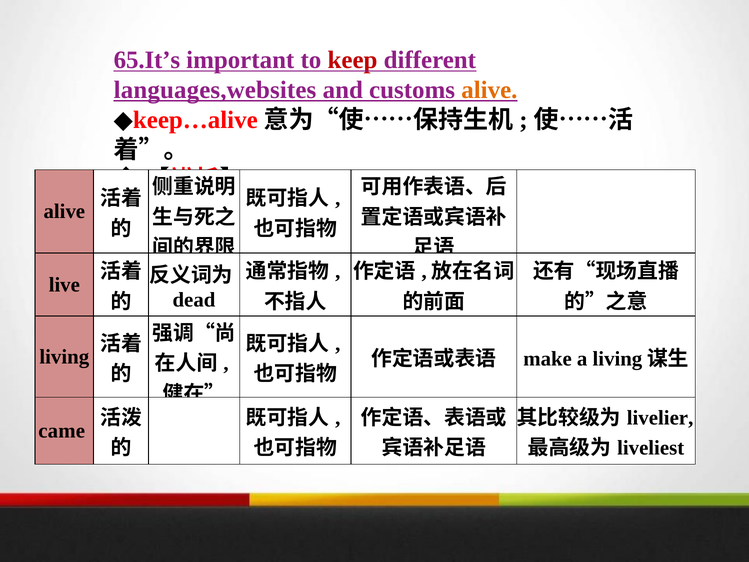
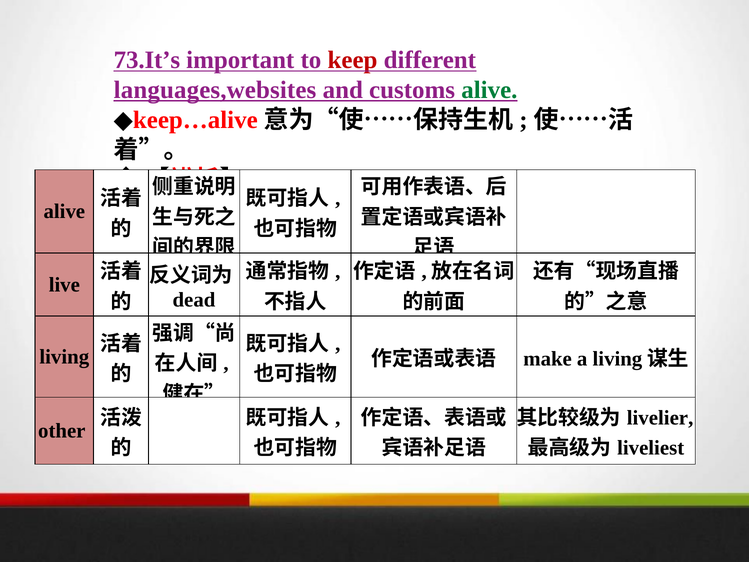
65.It’s: 65.It’s -> 73.It’s
alive at (489, 90) colour: orange -> green
came: came -> other
